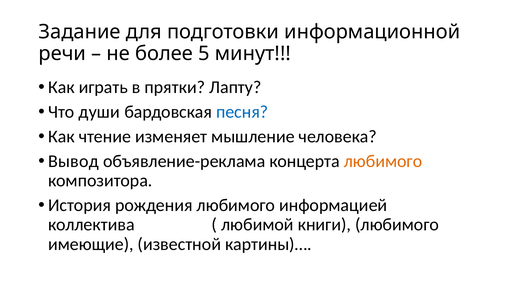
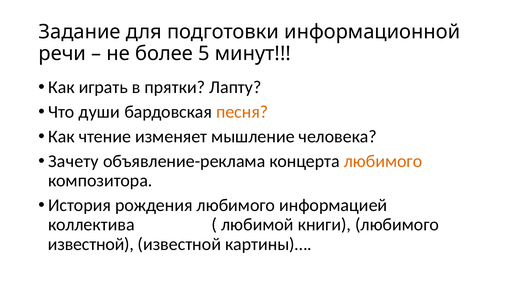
песня colour: blue -> orange
Вывод: Вывод -> Зачету
имеющие at (91, 244): имеющие -> известной
